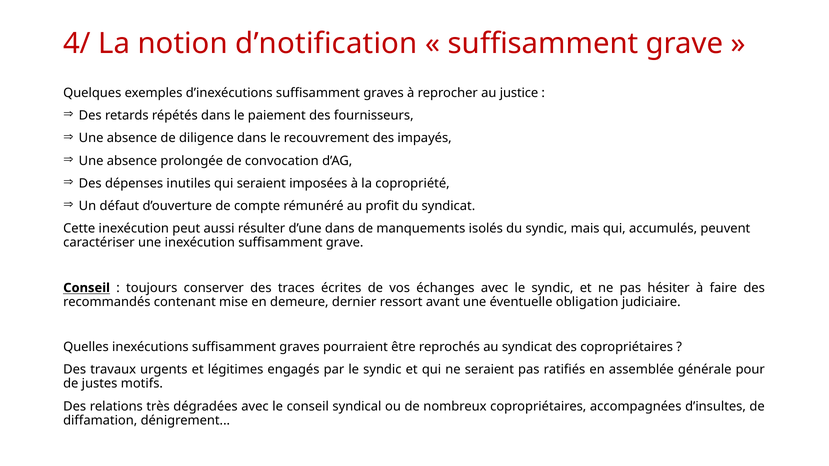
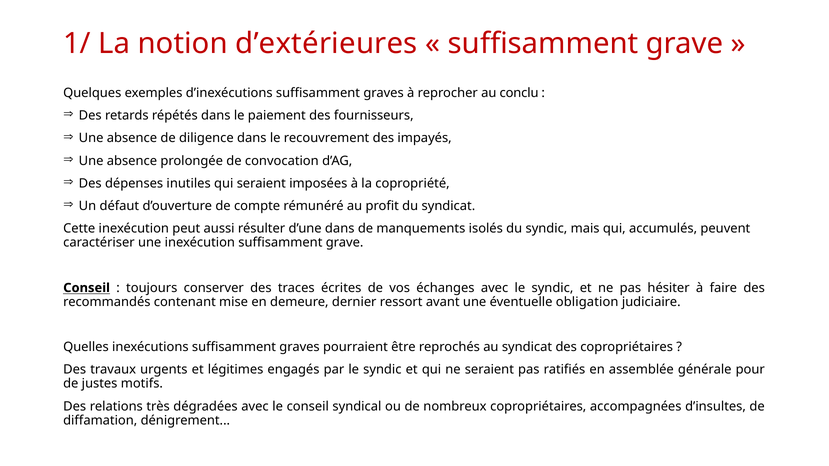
4/: 4/ -> 1/
d’notification: d’notification -> d’extérieures
justice: justice -> conclu
